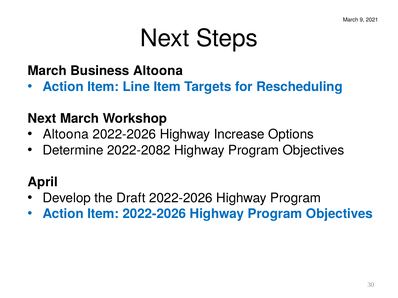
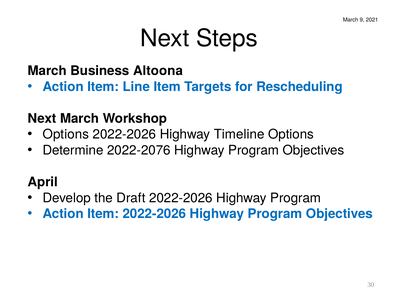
Altoona at (66, 135): Altoona -> Options
Increase: Increase -> Timeline
2022-2082: 2022-2082 -> 2022-2076
